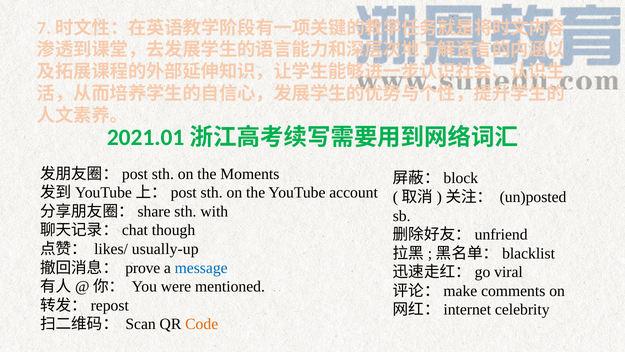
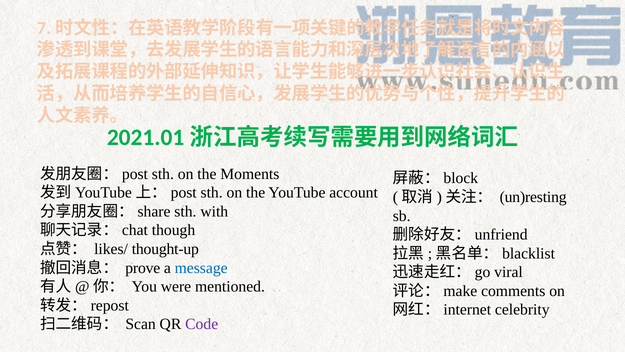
un)posted: un)posted -> un)resting
usually-up: usually-up -> thought-up
Code colour: orange -> purple
